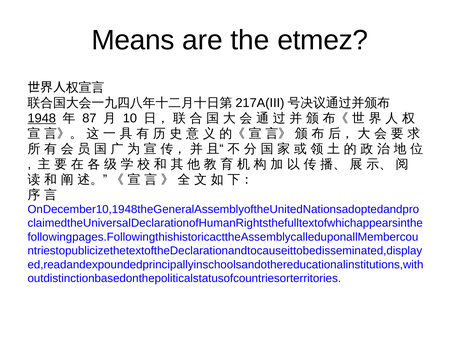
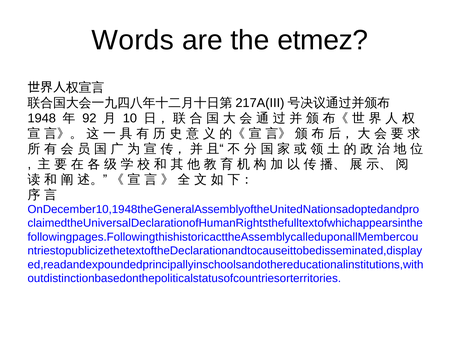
Means: Means -> Words
1948 underline: present -> none
87: 87 -> 92
